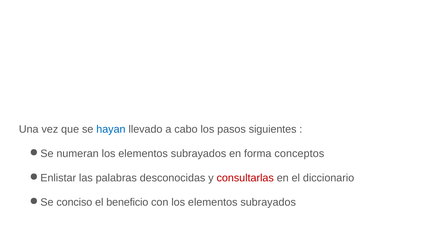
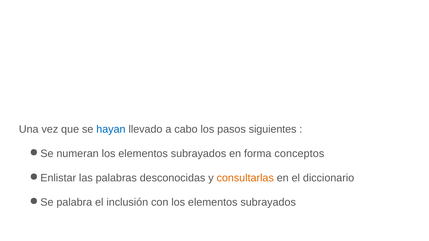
consultarlas colour: red -> orange
conciso: conciso -> palabra
beneficio: beneficio -> inclusión
